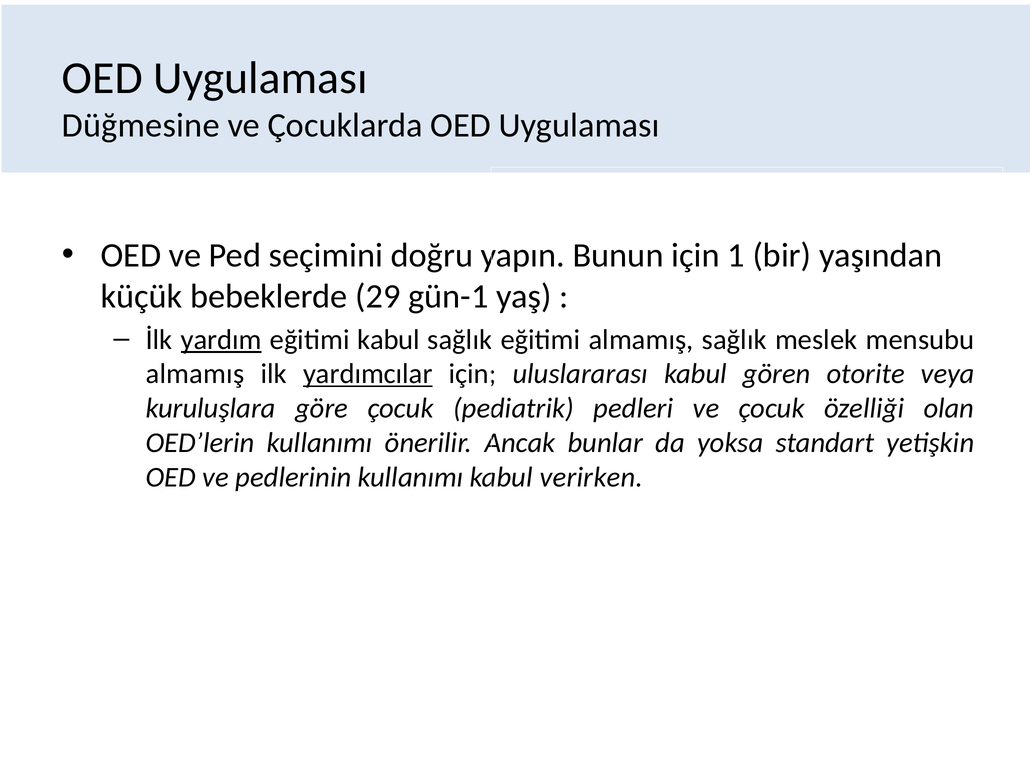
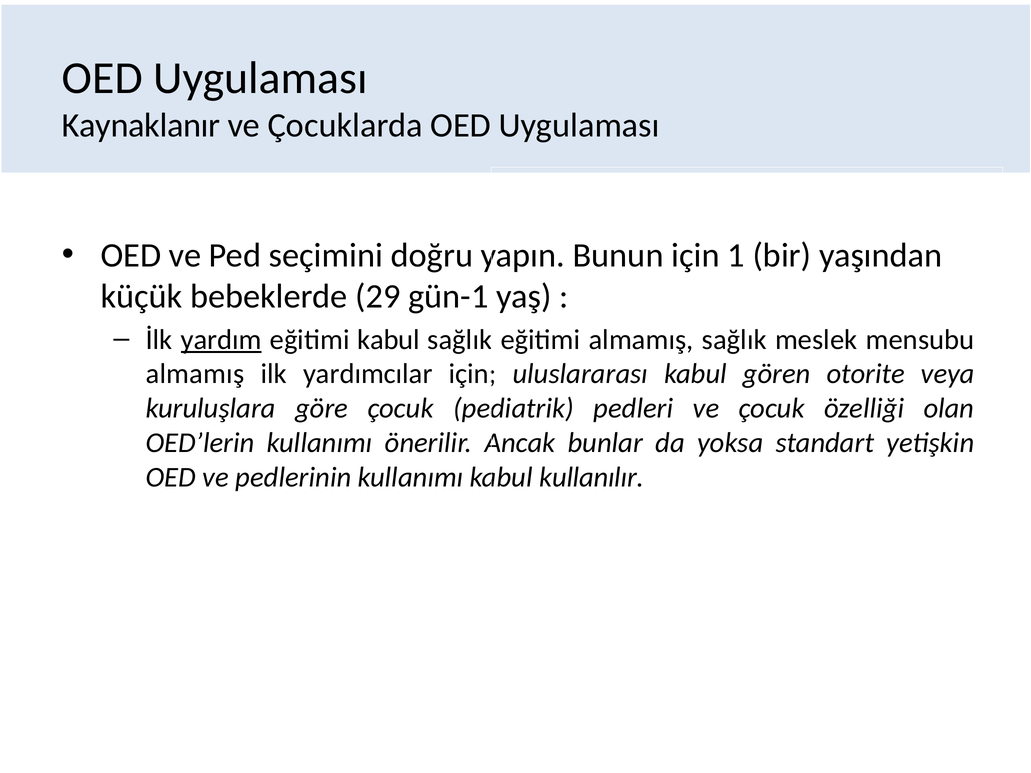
Düğmesine: Düğmesine -> Kaynaklanır
yardımcılar underline: present -> none
verirken: verirken -> kullanılır
